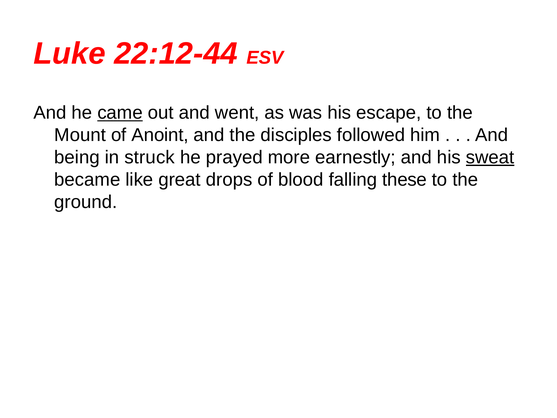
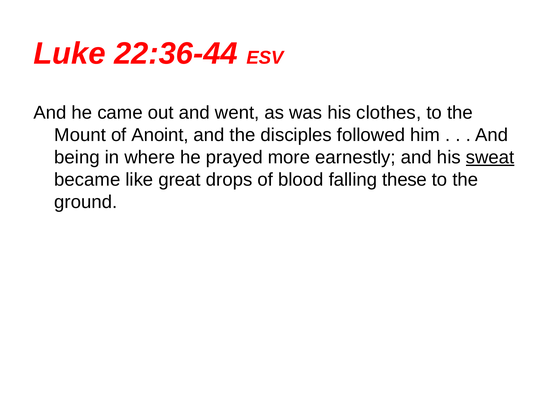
22:12-44: 22:12-44 -> 22:36-44
came underline: present -> none
escape: escape -> clothes
struck: struck -> where
